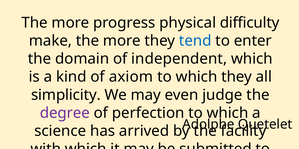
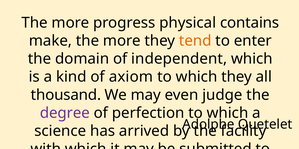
difficulty: difficulty -> contains
tend colour: blue -> orange
simplicity: simplicity -> thousand
